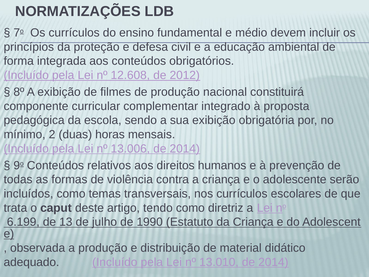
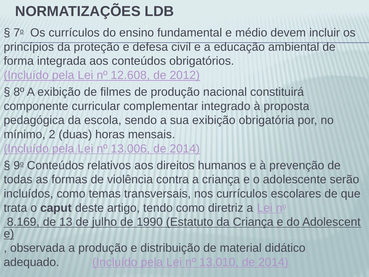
6.199: 6.199 -> 8.169
